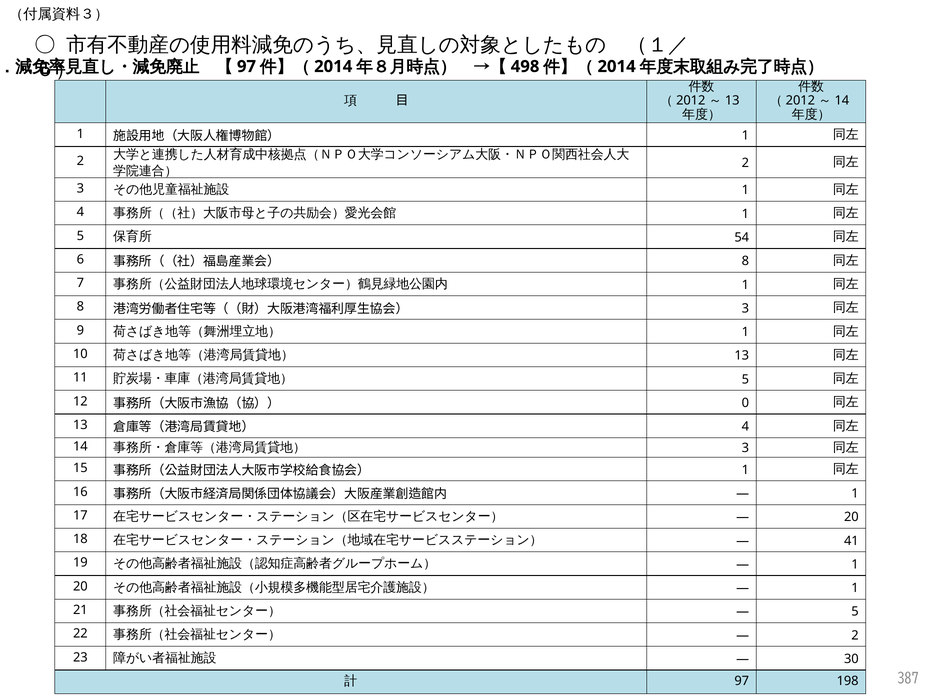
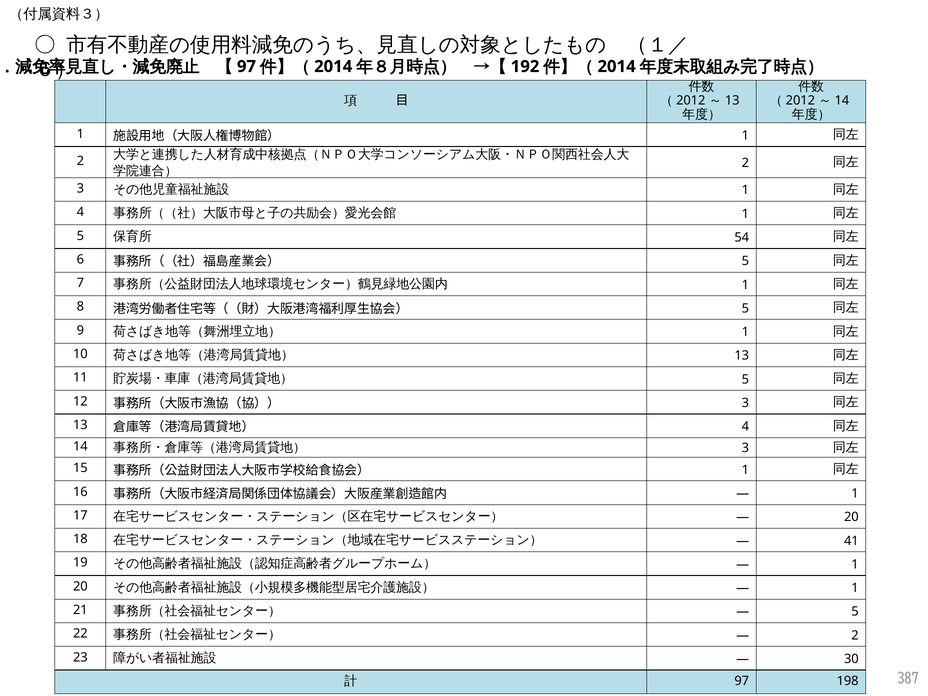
498: 498 -> 192
8 at (745, 261): 8 -> 5
3 at (745, 308): 3 -> 5
0 at (745, 403): 0 -> 3
